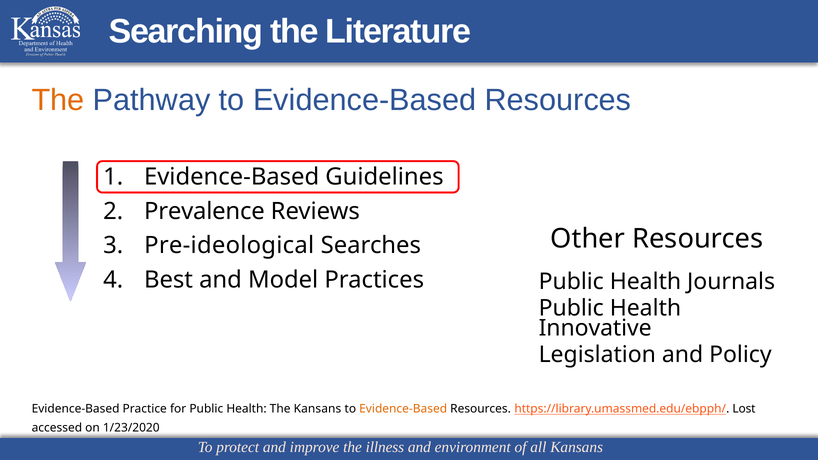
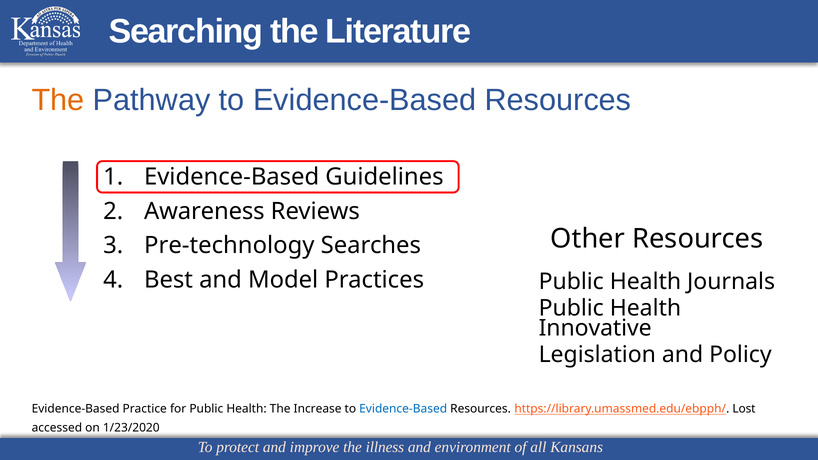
Prevalence: Prevalence -> Awareness
Pre-ideological: Pre-ideological -> Pre-technology
The Kansans: Kansans -> Increase
Evidence-Based at (403, 409) colour: orange -> blue
